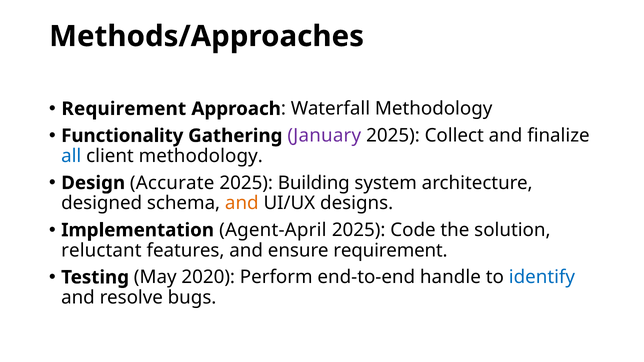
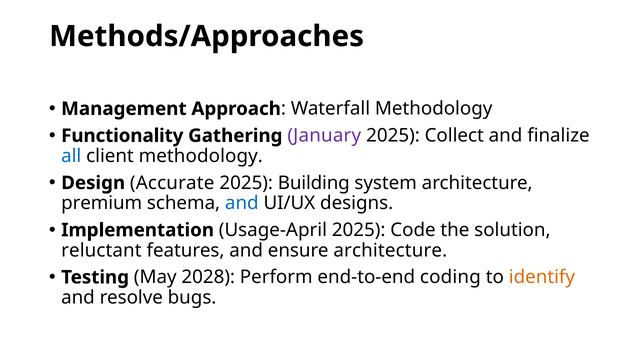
Requirement at (124, 109): Requirement -> Management
designed: designed -> premium
and at (242, 203) colour: orange -> blue
Agent-April: Agent-April -> Usage-April
ensure requirement: requirement -> architecture
2020: 2020 -> 2028
handle: handle -> coding
identify colour: blue -> orange
